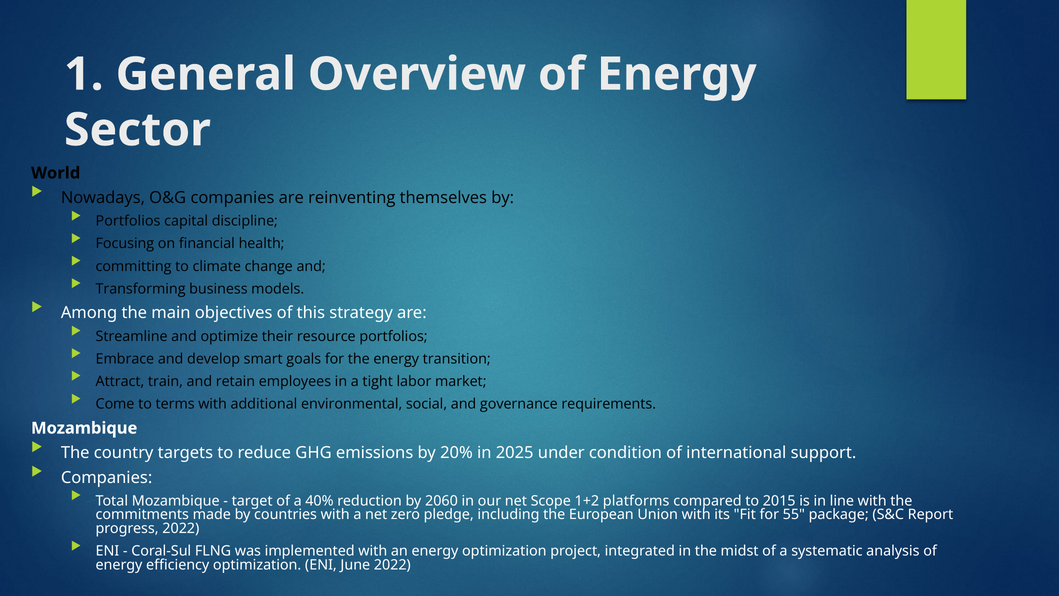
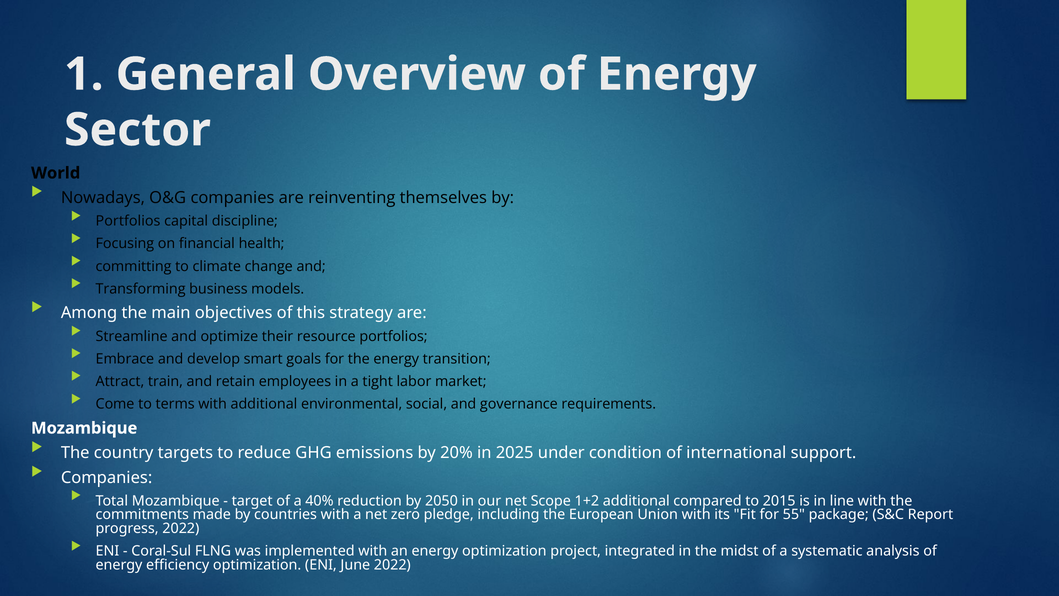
2060: 2060 -> 2050
1+2 platforms: platforms -> additional
